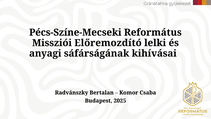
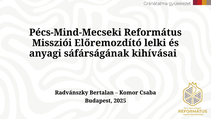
Pécs-Színe-Mecseki: Pécs-Színe-Mecseki -> Pécs-Mind-Mecseki
